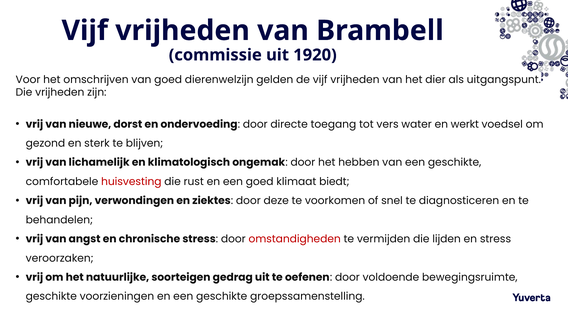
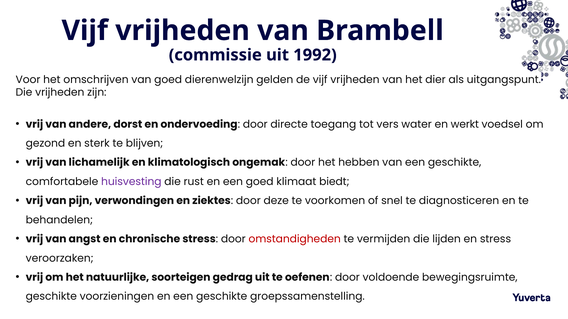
1920: 1920 -> 1992
nieuwe: nieuwe -> andere
huisvesting colour: red -> purple
